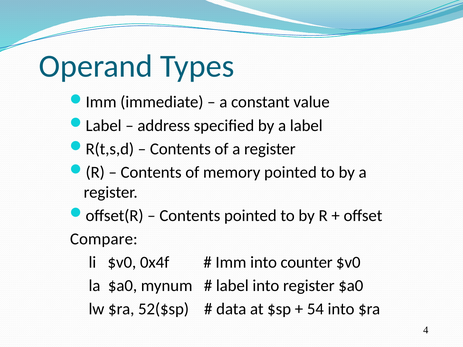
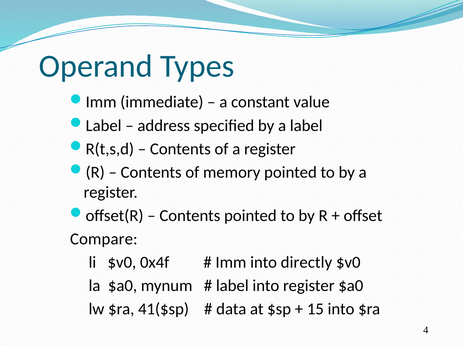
counter: counter -> directly
52($sp: 52($sp -> 41($sp
54: 54 -> 15
